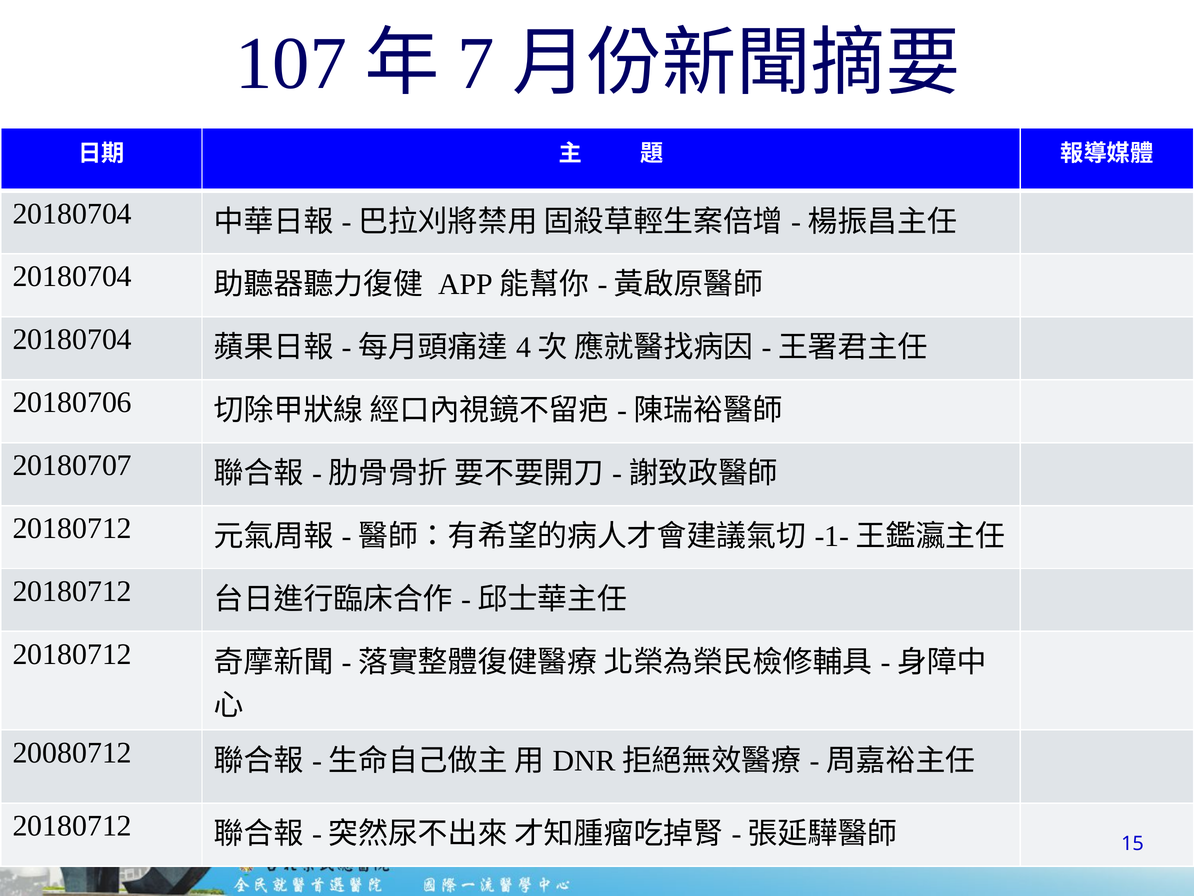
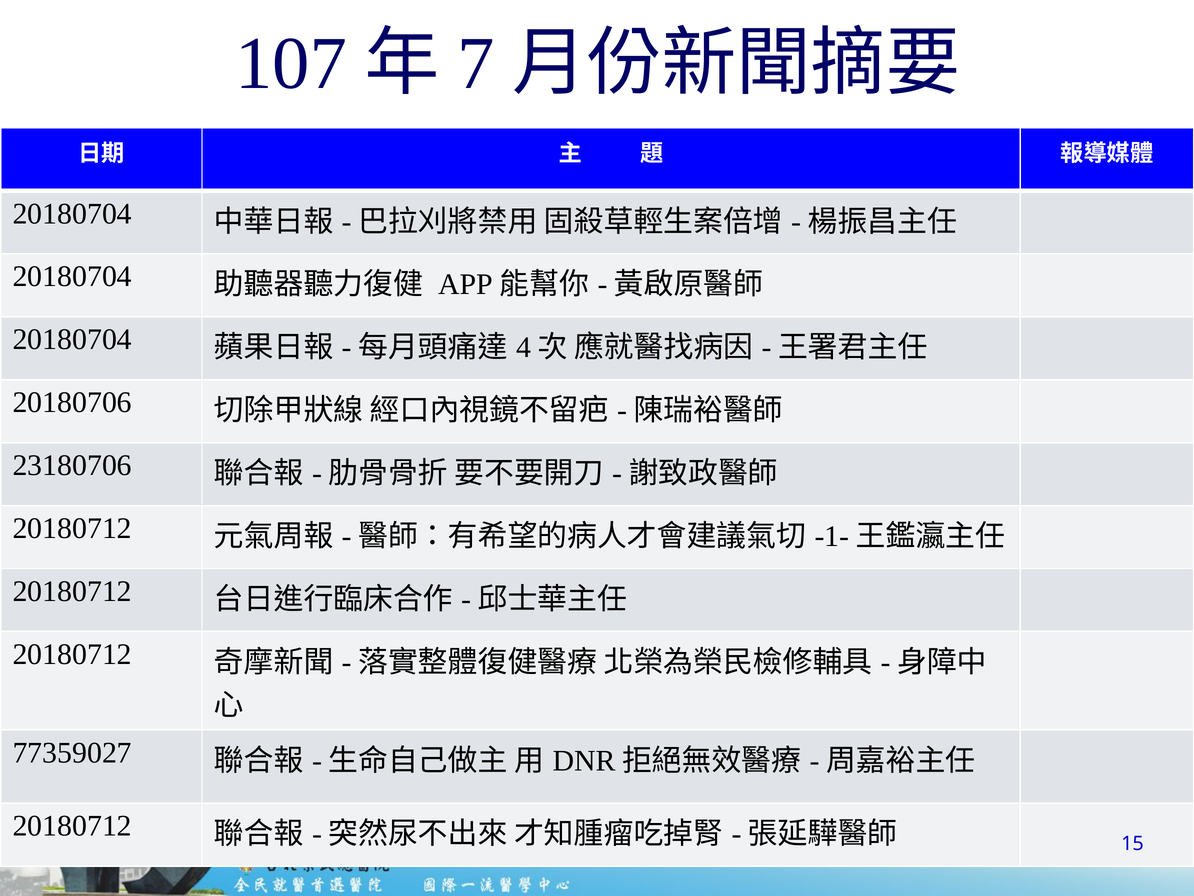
20180707: 20180707 -> 23180706
20080712: 20080712 -> 77359027
